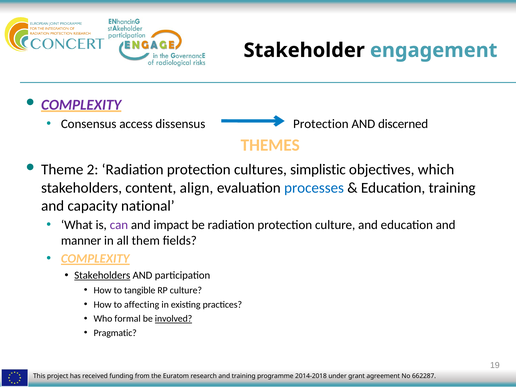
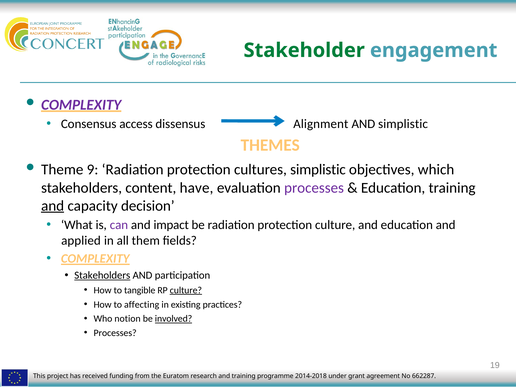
Stakeholder colour: black -> green
dissensus Protection: Protection -> Alignment
AND discerned: discerned -> simplistic
2: 2 -> 9
align: align -> have
processes at (314, 188) colour: blue -> purple
and at (53, 206) underline: none -> present
national: national -> decision
manner: manner -> applied
culture at (186, 290) underline: none -> present
formal: formal -> notion
Pragmatic at (115, 333): Pragmatic -> Processes
